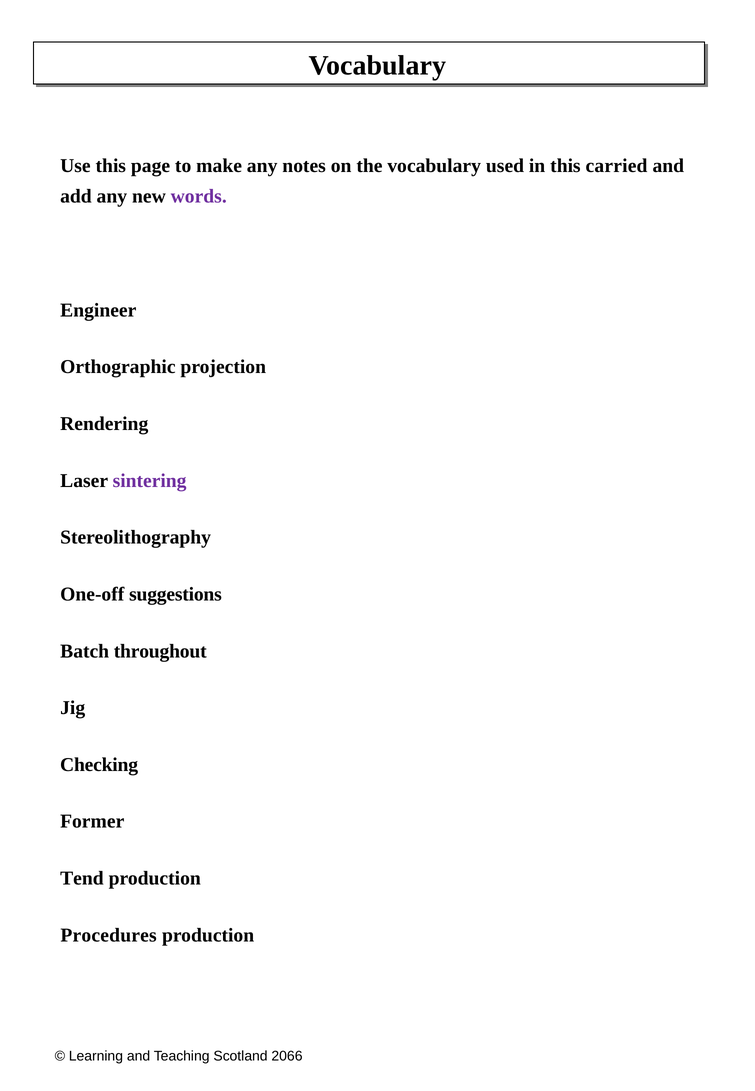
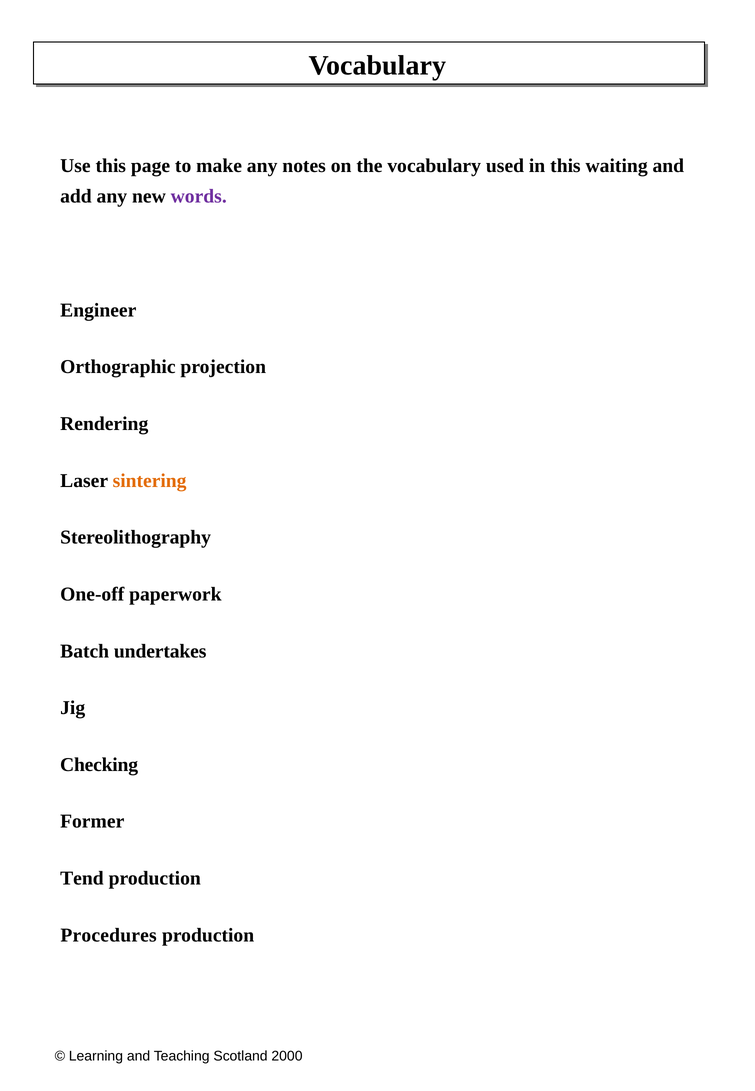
carried: carried -> waiting
sintering colour: purple -> orange
suggestions: suggestions -> paperwork
throughout: throughout -> undertakes
2066: 2066 -> 2000
